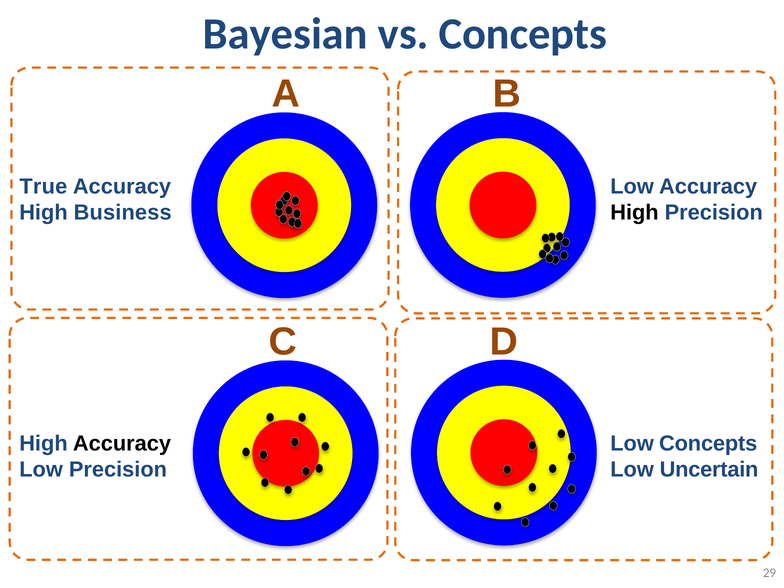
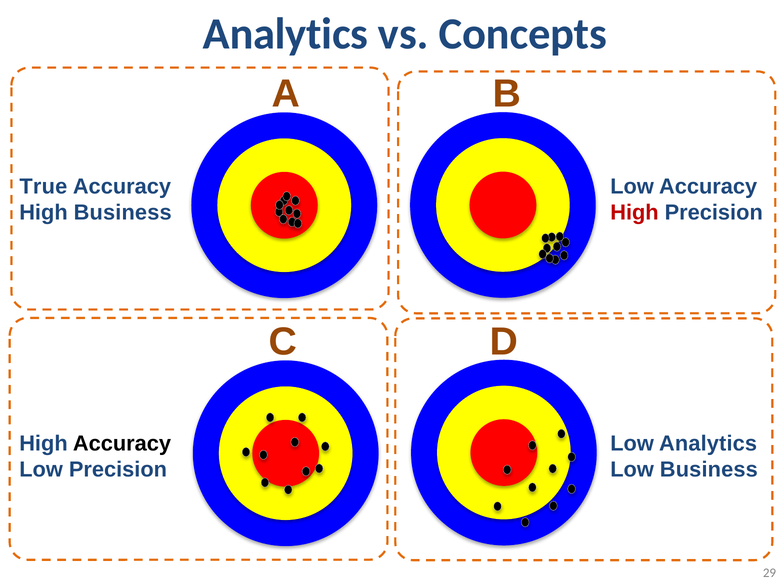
Bayesian at (285, 34): Bayesian -> Analytics
High at (634, 213) colour: black -> red
Low Concepts: Concepts -> Analytics
Low Uncertain: Uncertain -> Business
